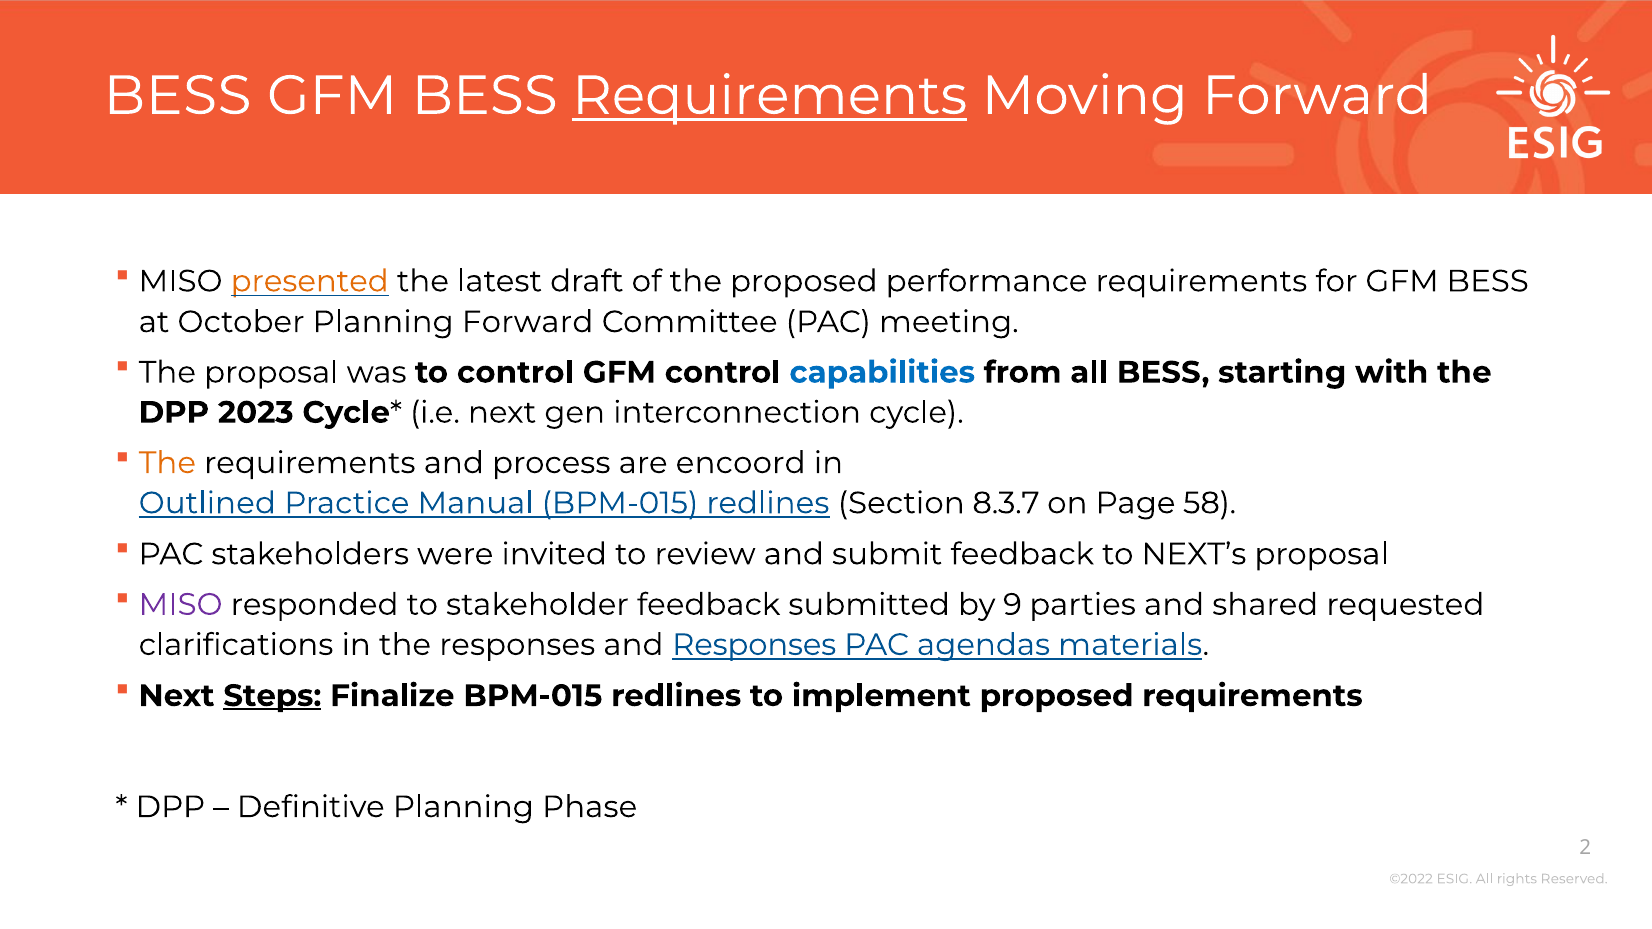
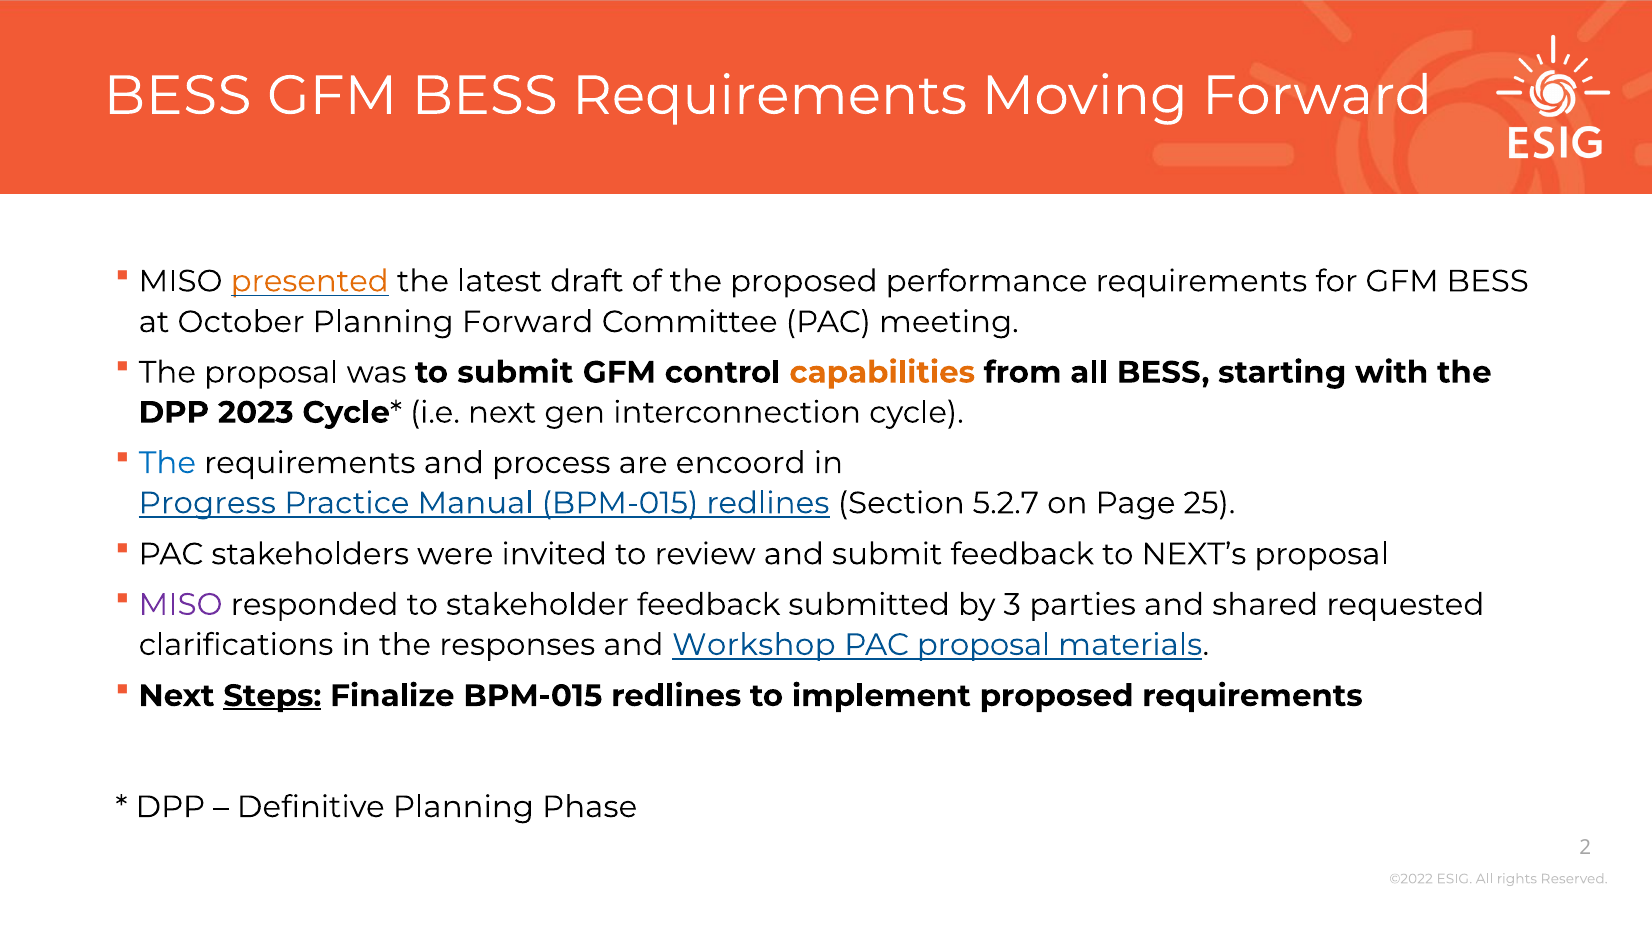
Requirements at (770, 96) underline: present -> none
to control: control -> submit
capabilities colour: blue -> orange
The at (167, 463) colour: orange -> blue
Outlined: Outlined -> Progress
8.3.7: 8.3.7 -> 5.2.7
58: 58 -> 25
9: 9 -> 3
and Responses: Responses -> Workshop
PAC agendas: agendas -> proposal
